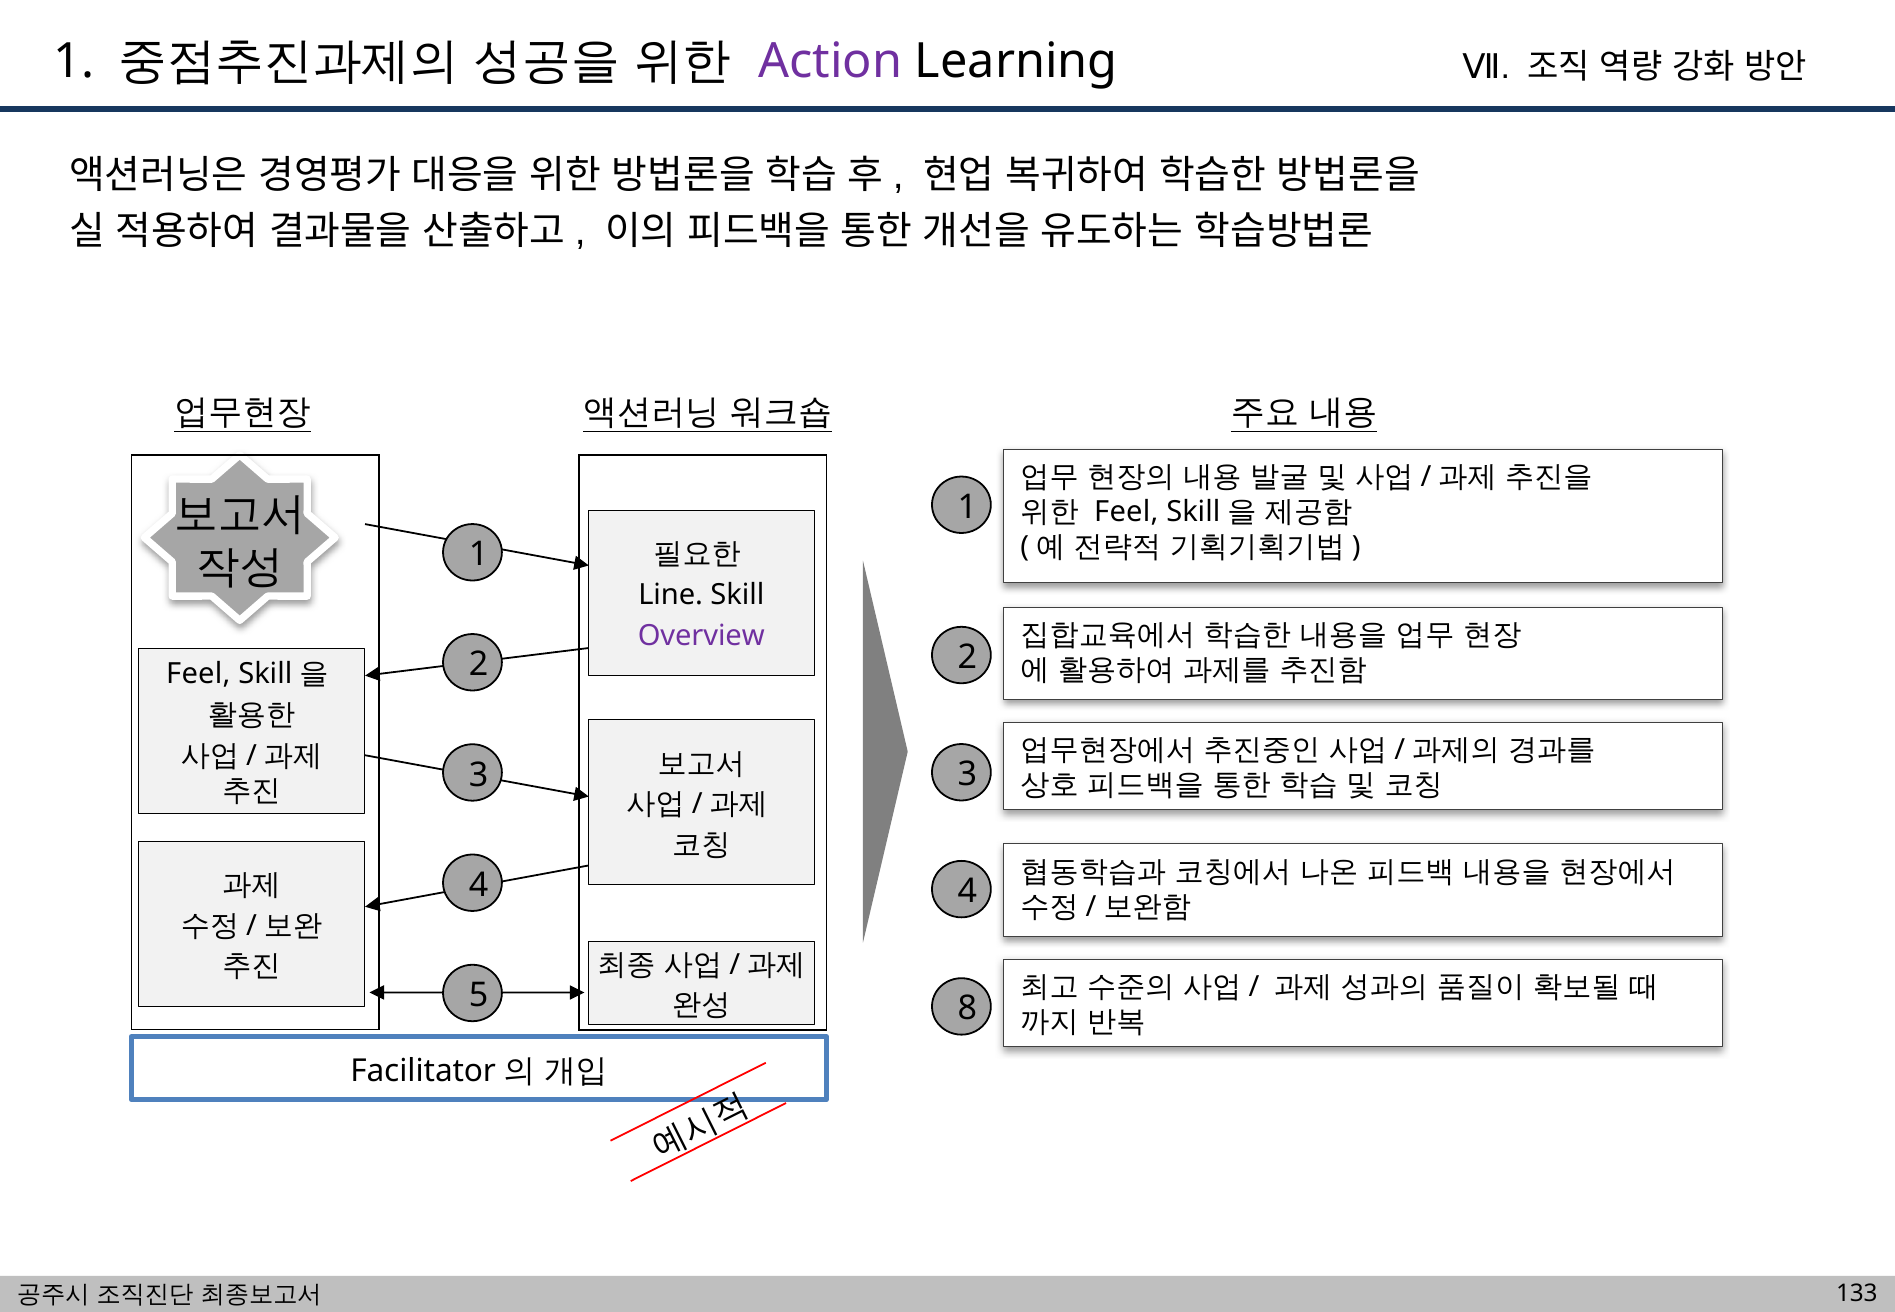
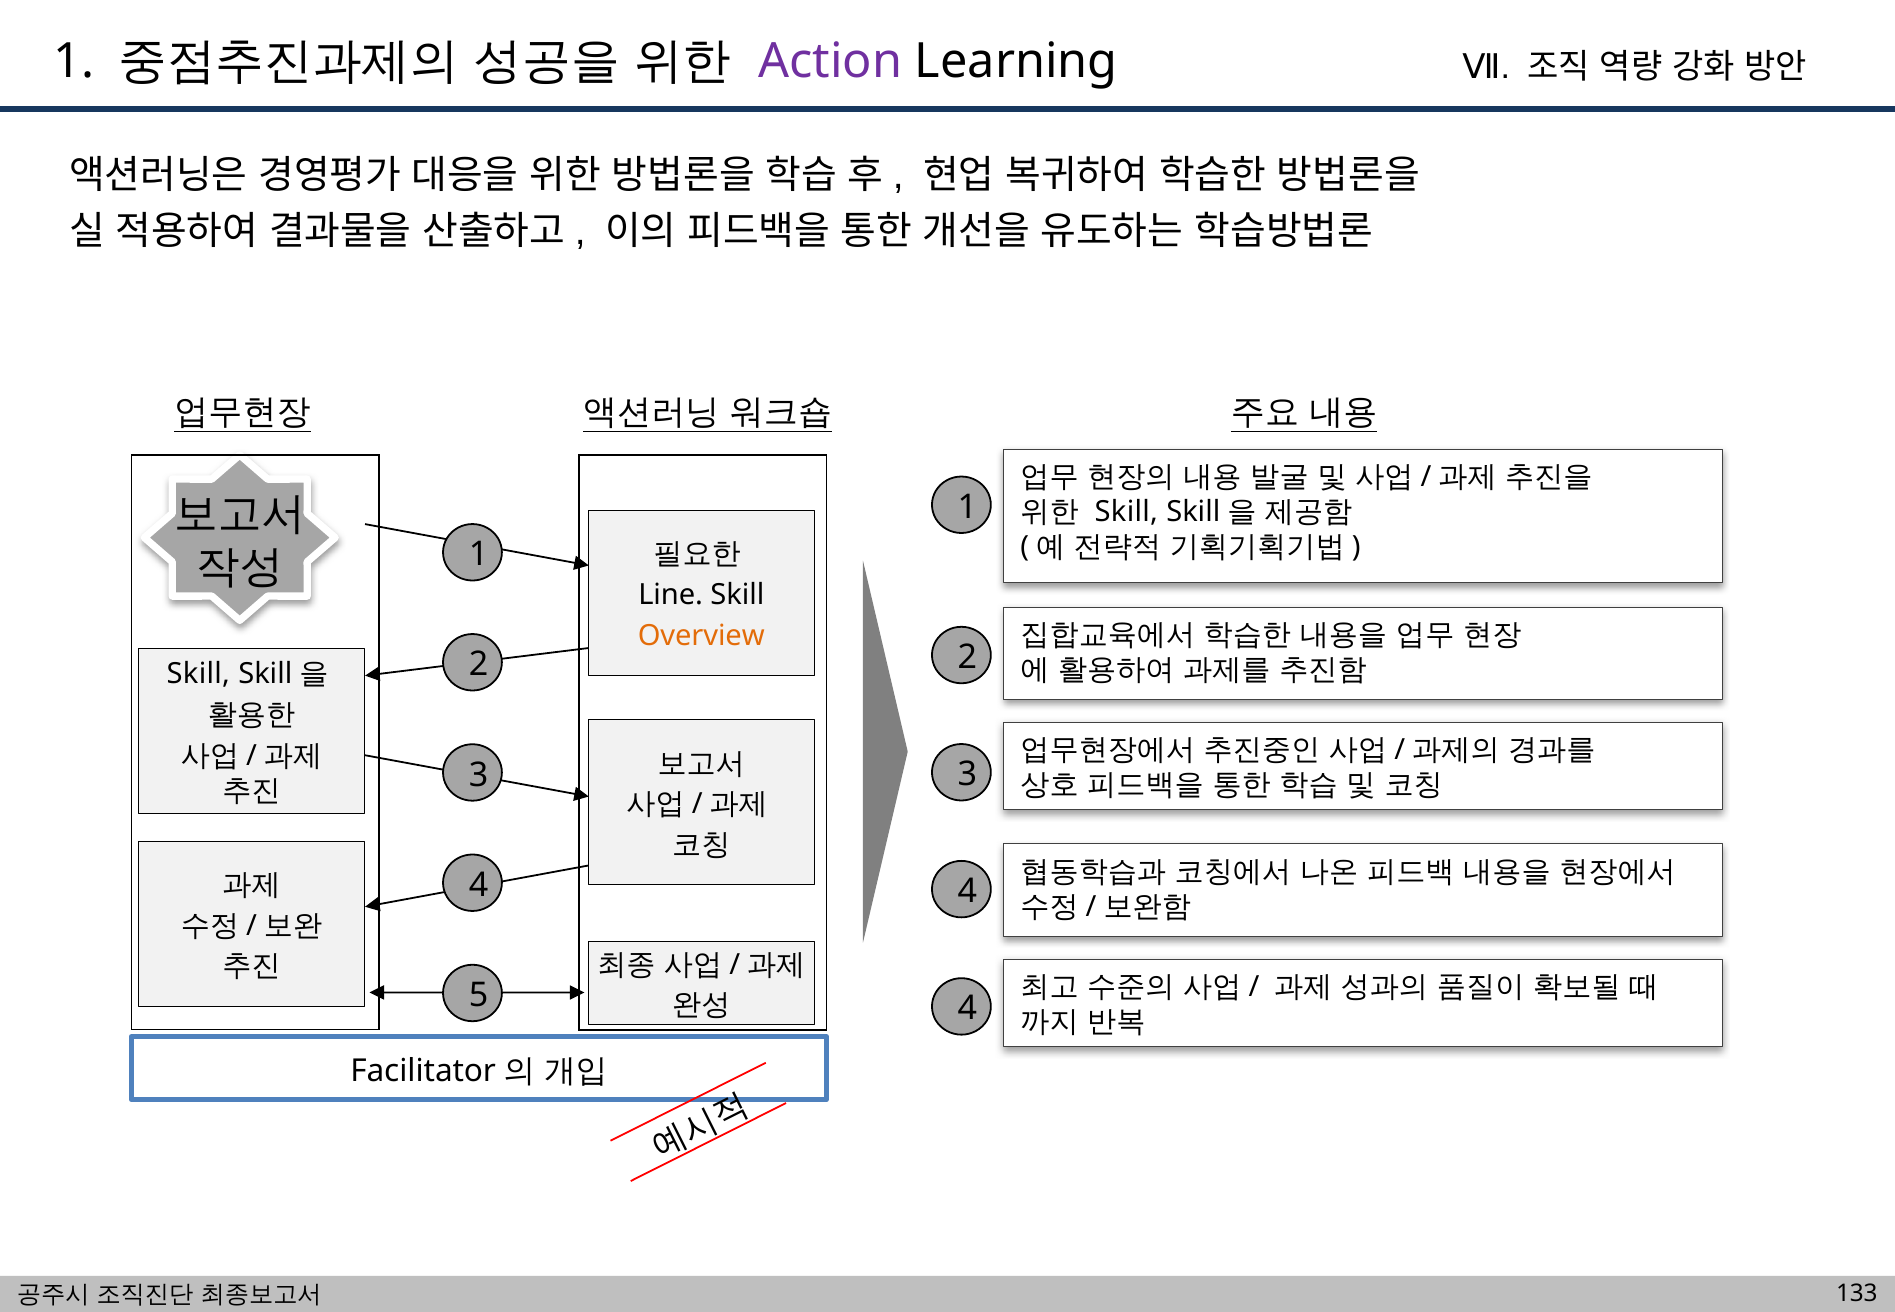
Feel at (1126, 512): Feel -> Skill
Overview colour: purple -> orange
Feel at (198, 674): Feel -> Skill
5 8: 8 -> 4
